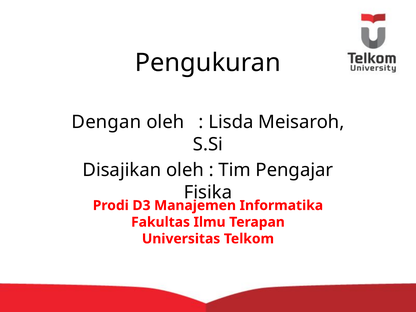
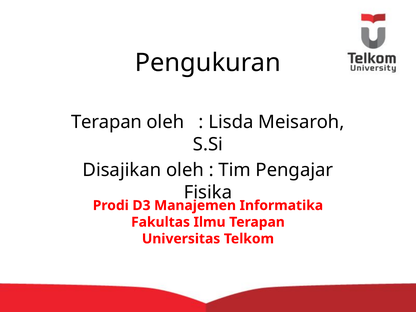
Dengan at (106, 122): Dengan -> Terapan
